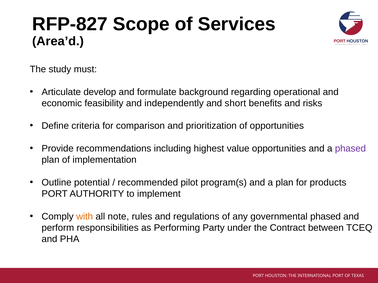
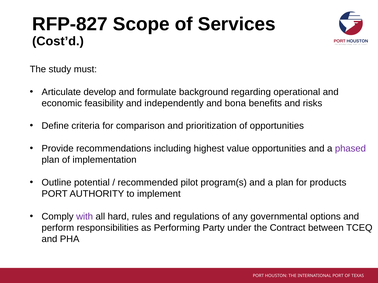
Area’d: Area’d -> Cost’d
short: short -> bona
with colour: orange -> purple
note: note -> hard
governmental phased: phased -> options
